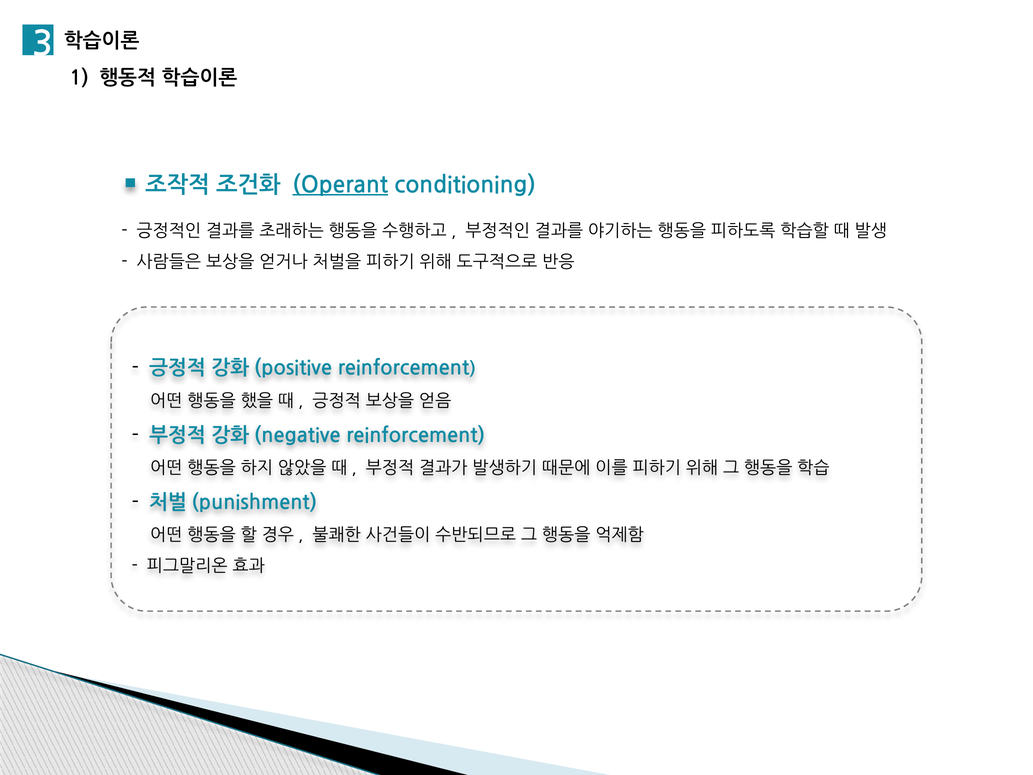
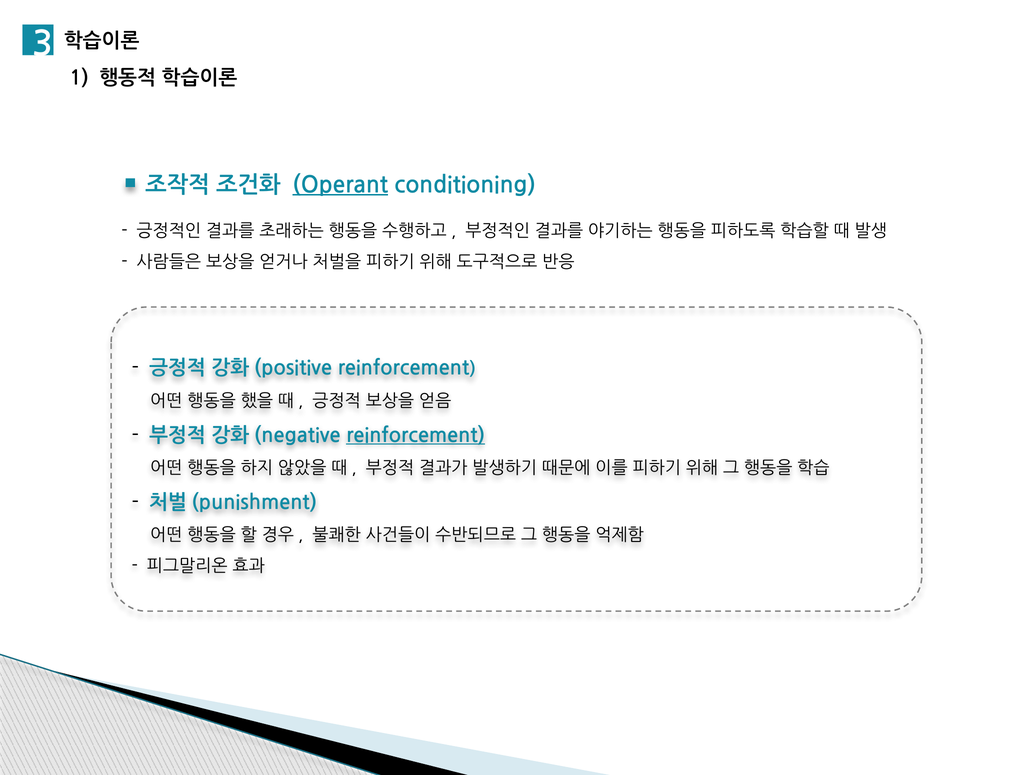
reinforcement at (416, 435) underline: none -> present
